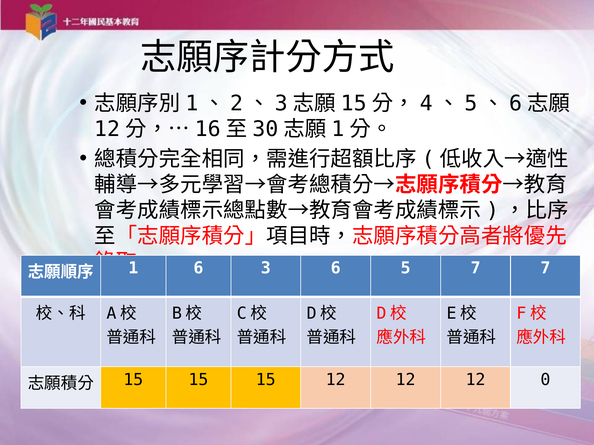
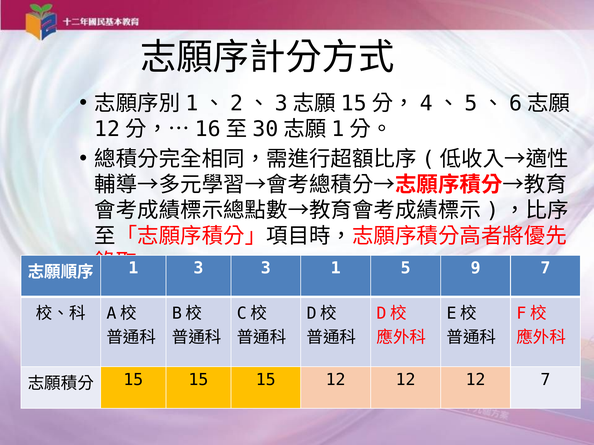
6 at (198, 268): 6 -> 3
3 6: 6 -> 1
5 7: 7 -> 9
12 0: 0 -> 7
